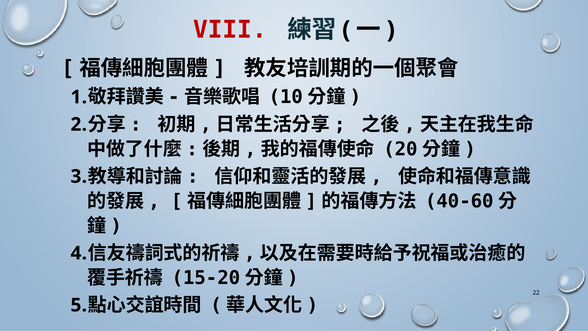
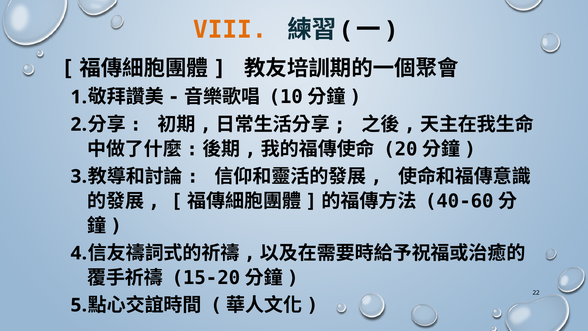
VIII colour: red -> orange
